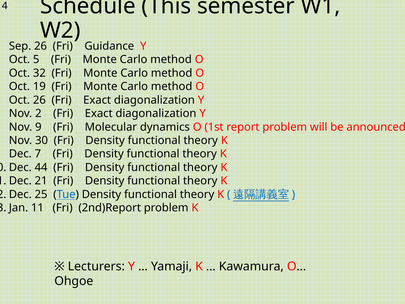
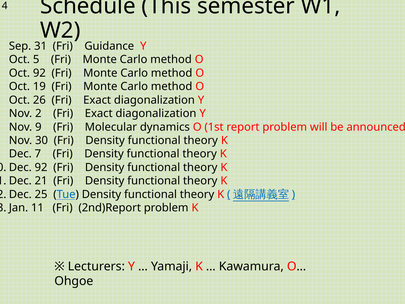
Sep 26: 26 -> 31
Oct 32: 32 -> 92
44 at (41, 167): 44 -> 92
